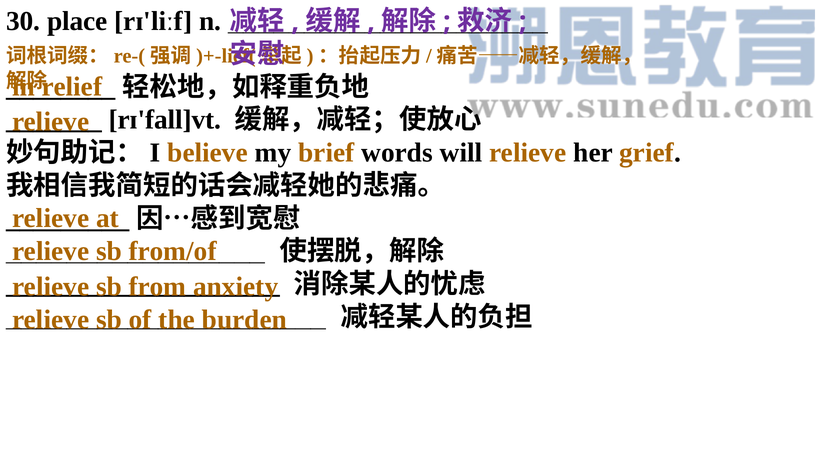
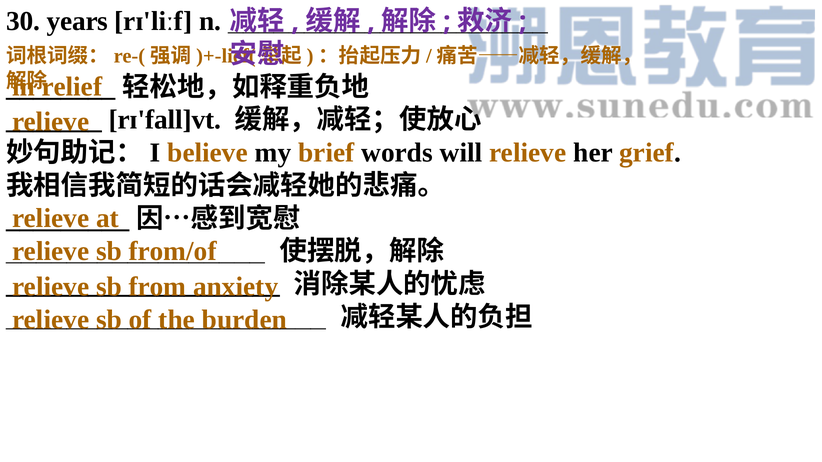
place: place -> years
